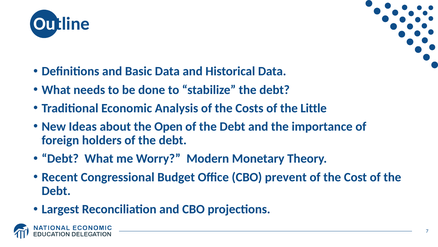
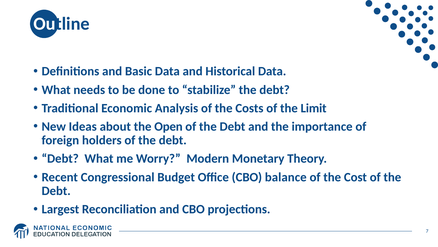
Little: Little -> Limit
prevent: prevent -> balance
